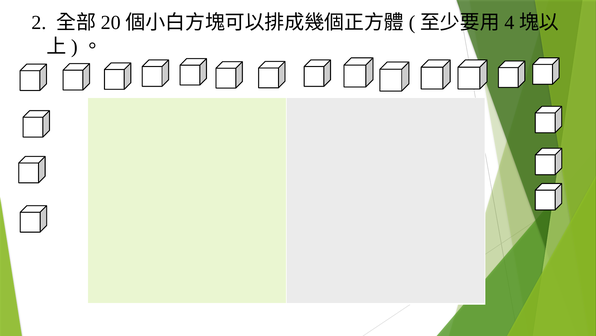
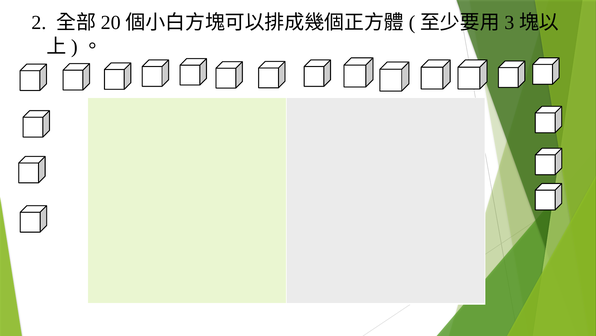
4: 4 -> 3
